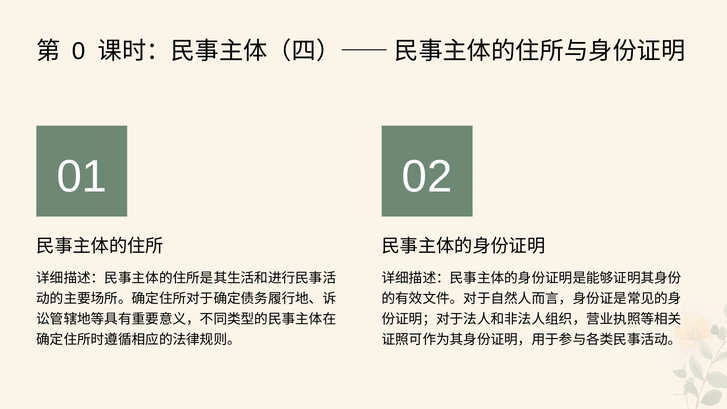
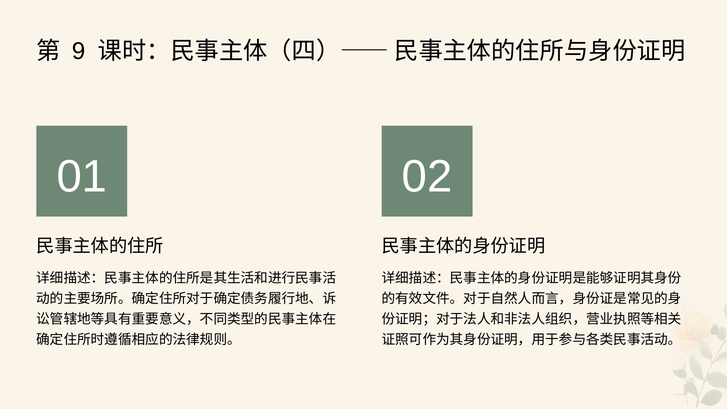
0: 0 -> 9
